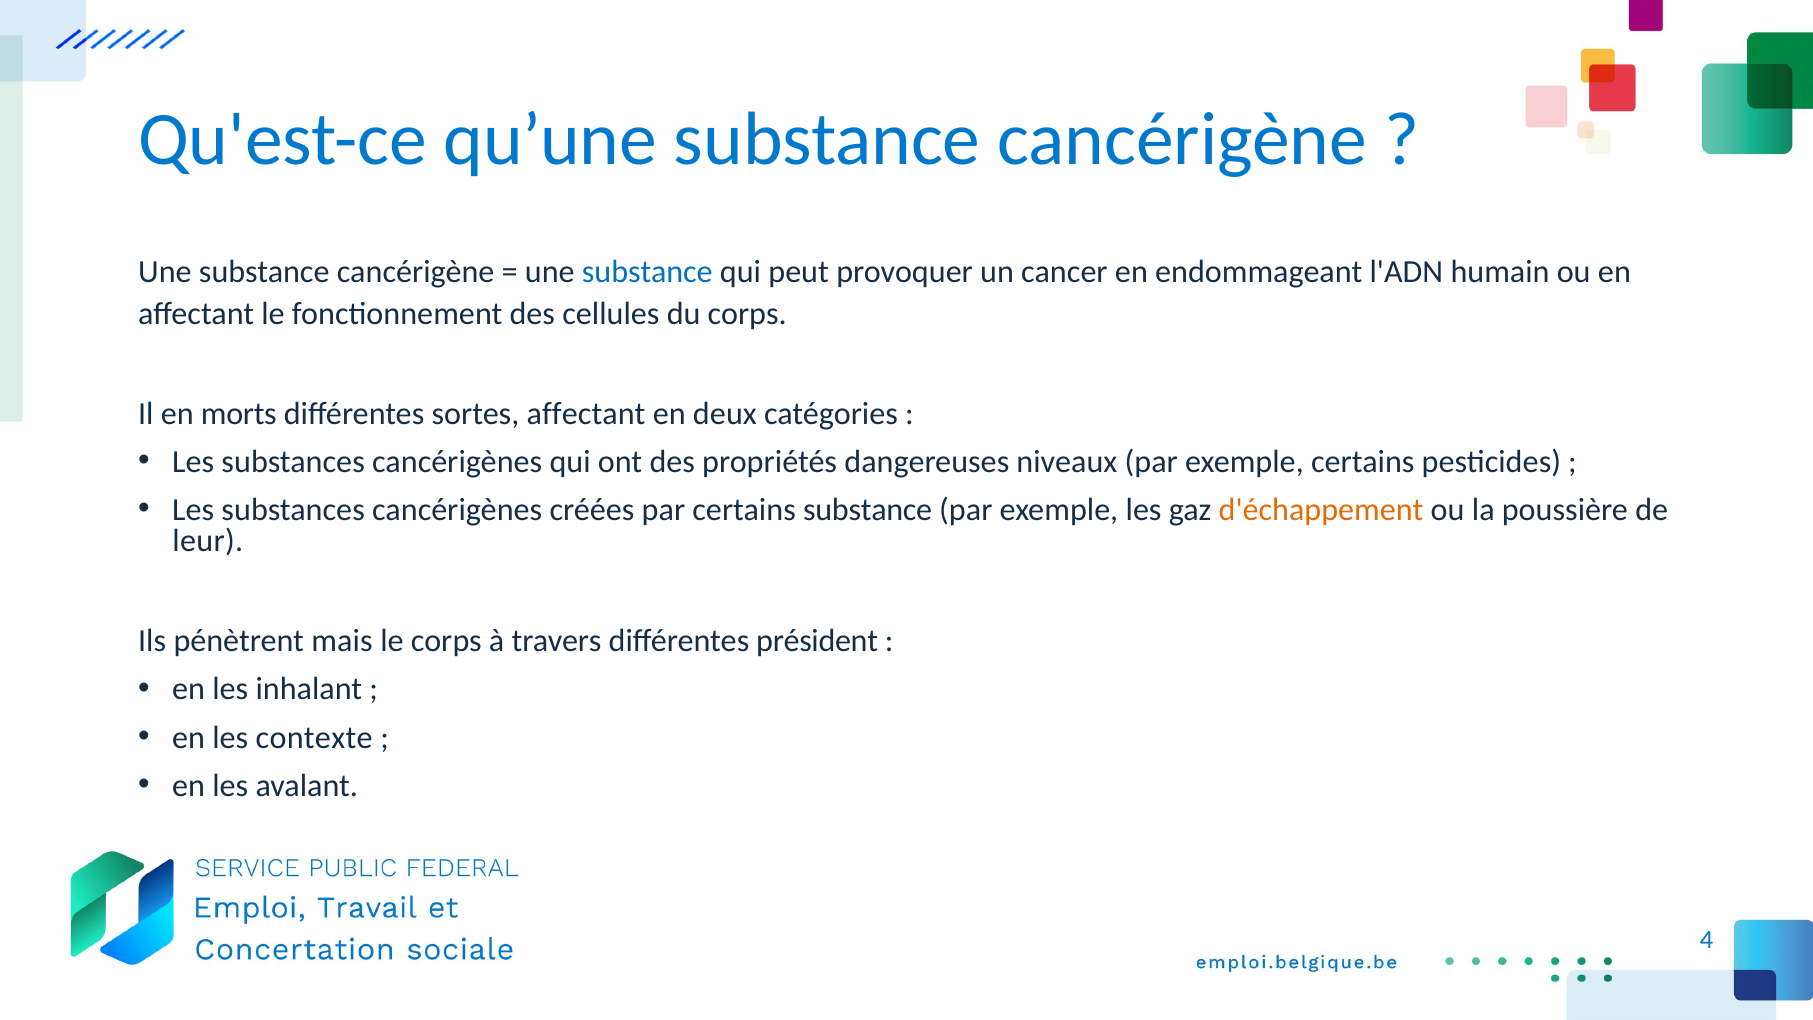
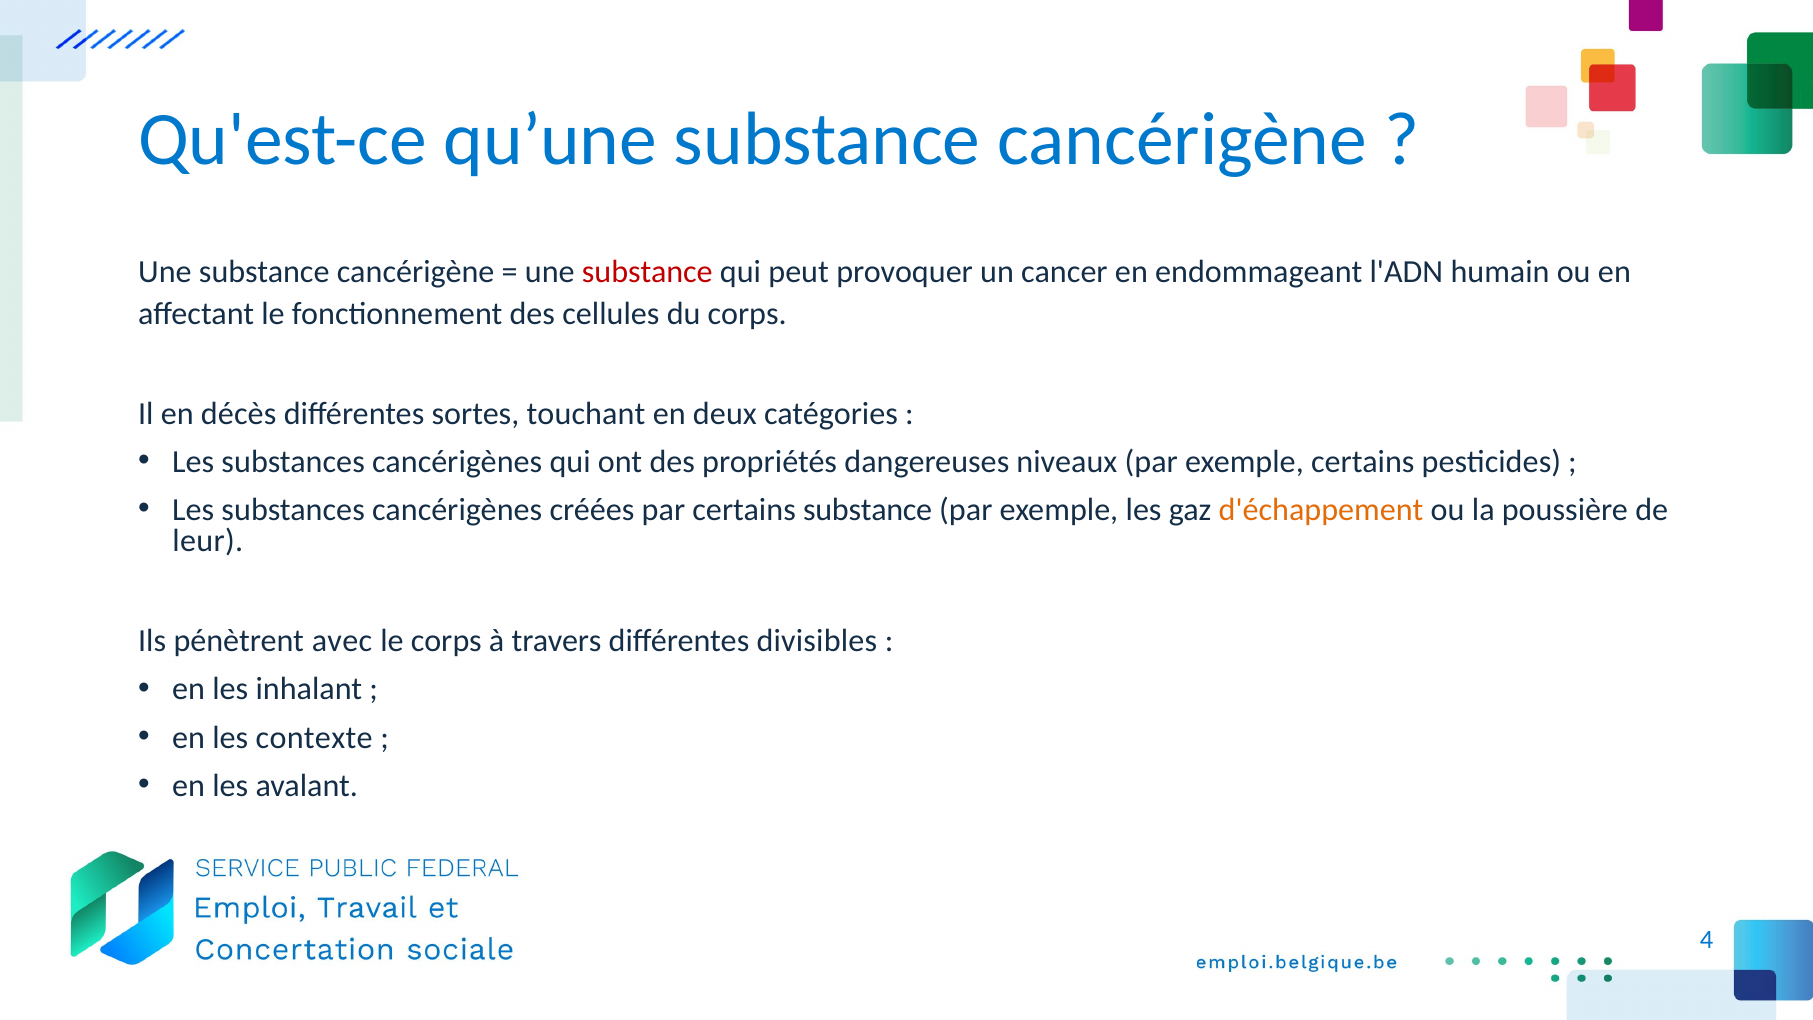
substance at (647, 272) colour: blue -> red
morts: morts -> décès
sortes affectant: affectant -> touchant
mais: mais -> avec
président: président -> divisibles
